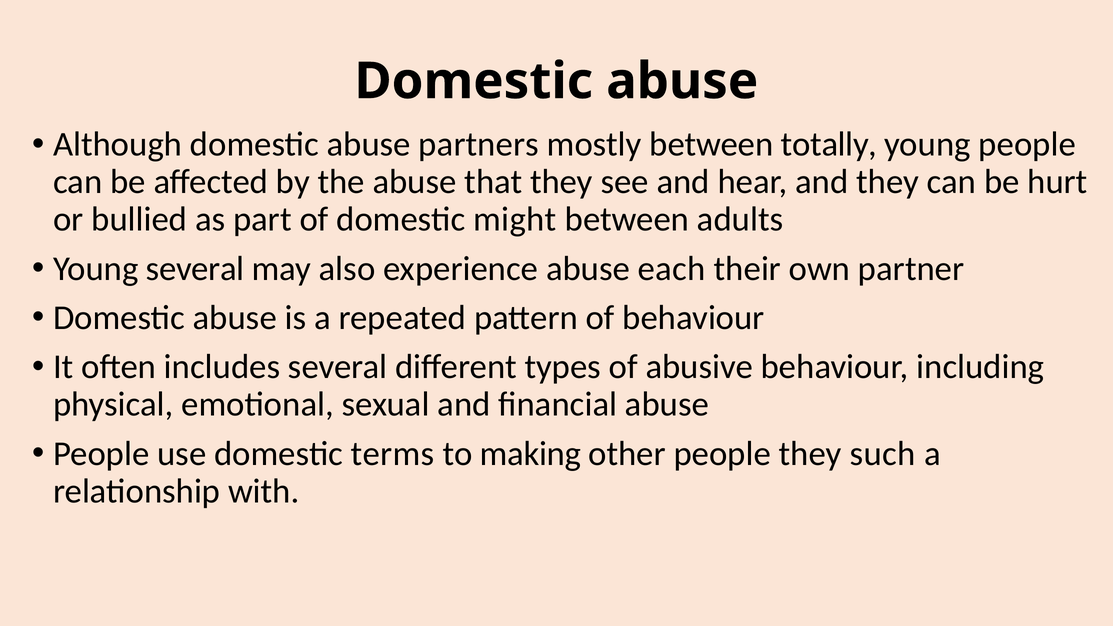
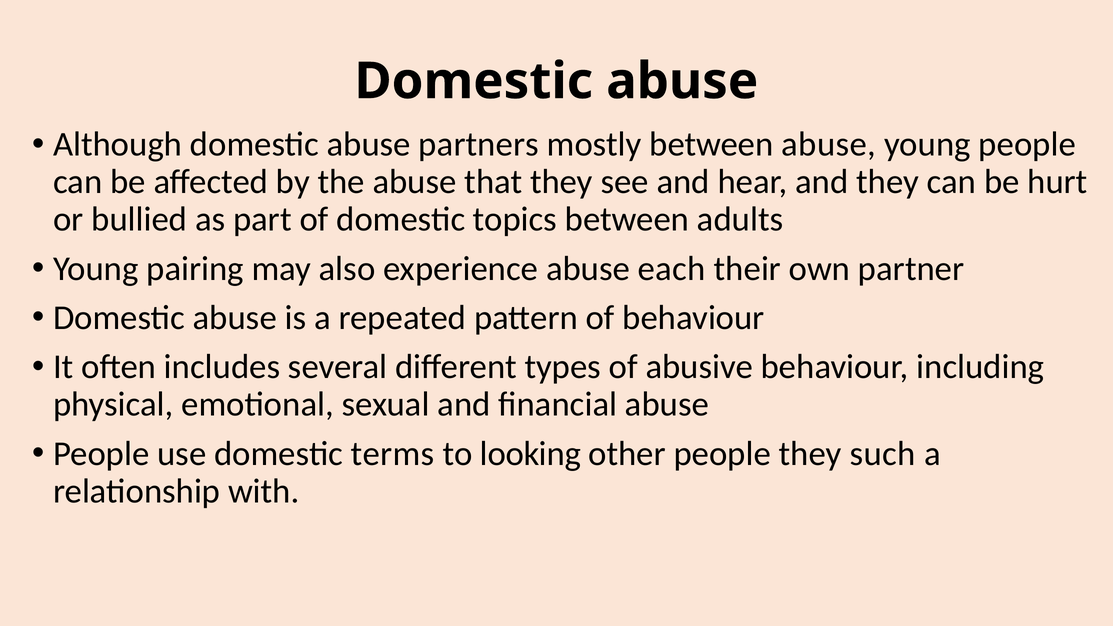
between totally: totally -> abuse
might: might -> topics
Young several: several -> pairing
making: making -> looking
